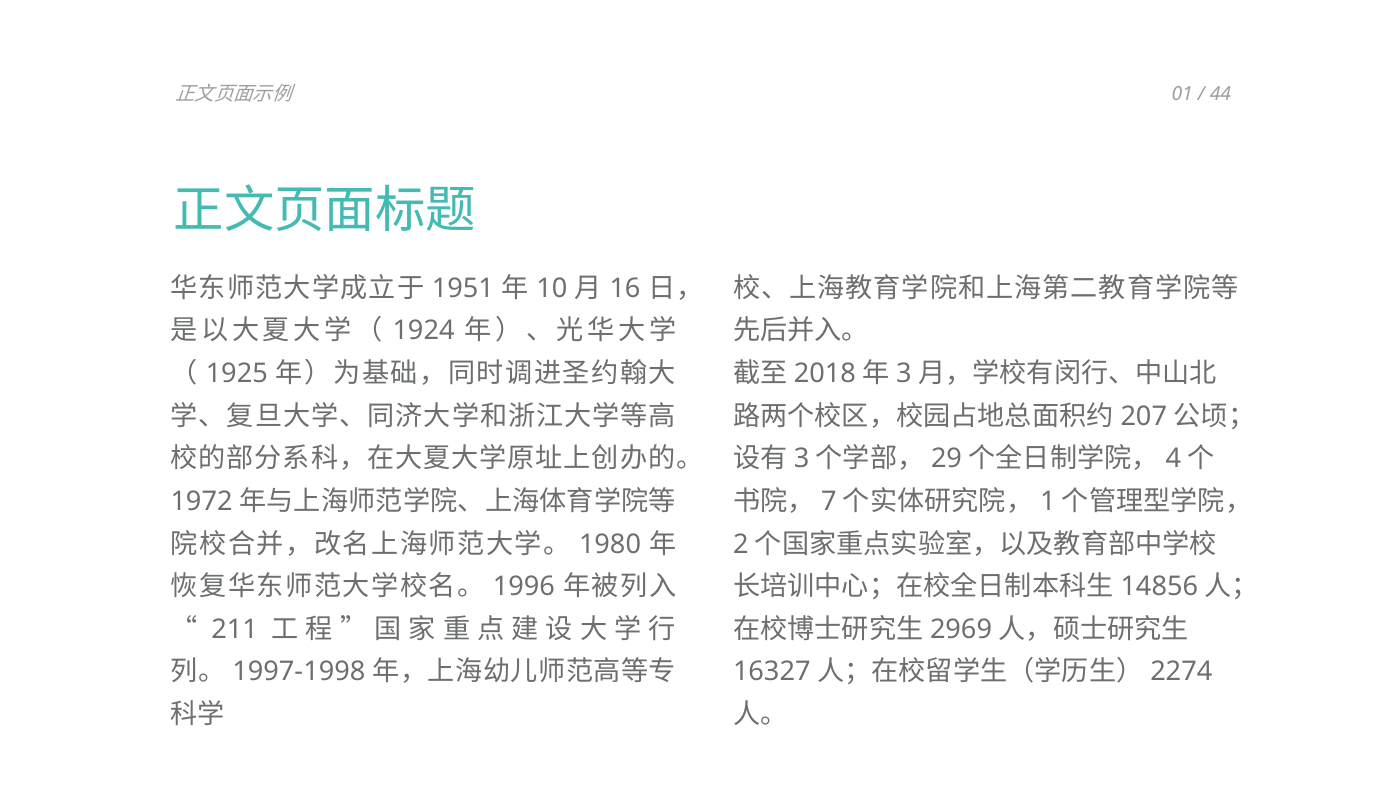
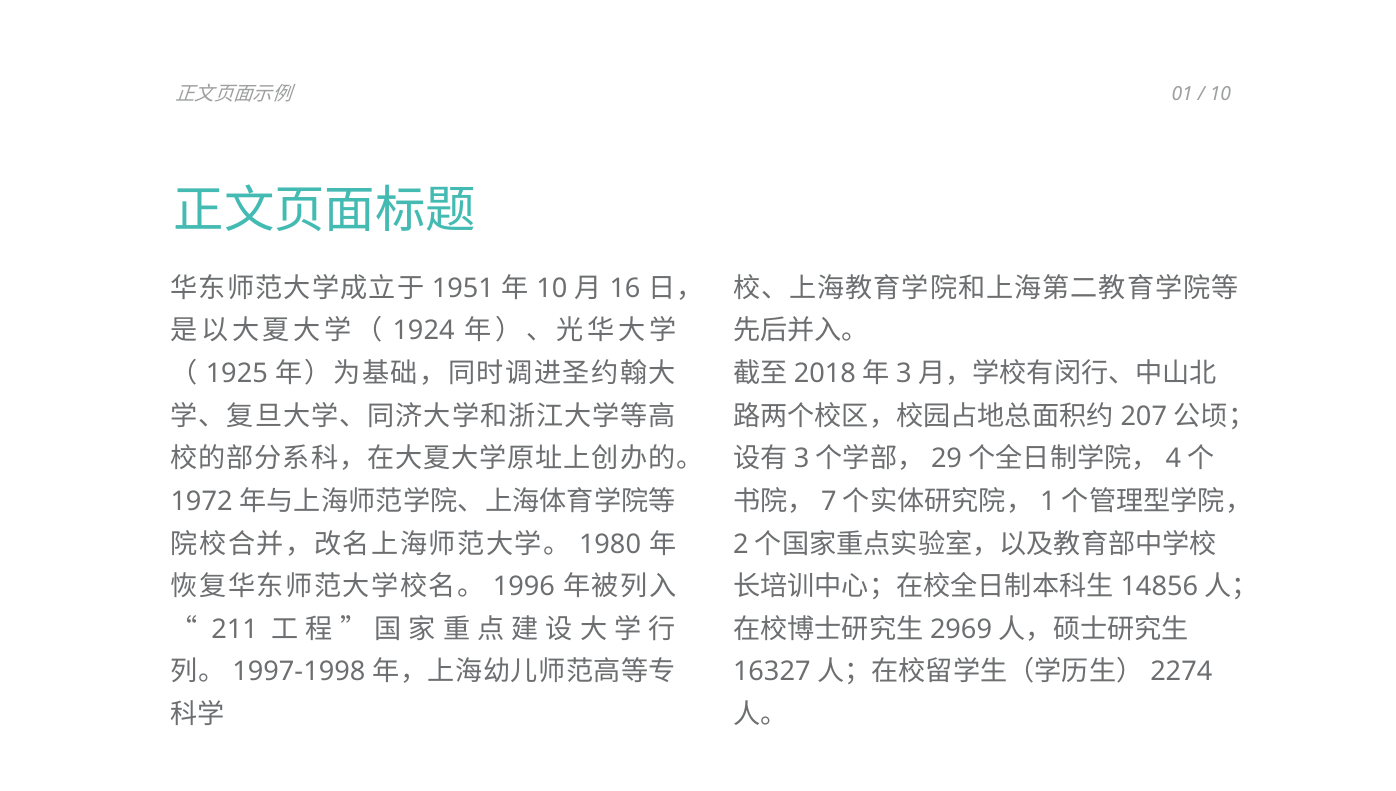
44 at (1220, 94): 44 -> 10
